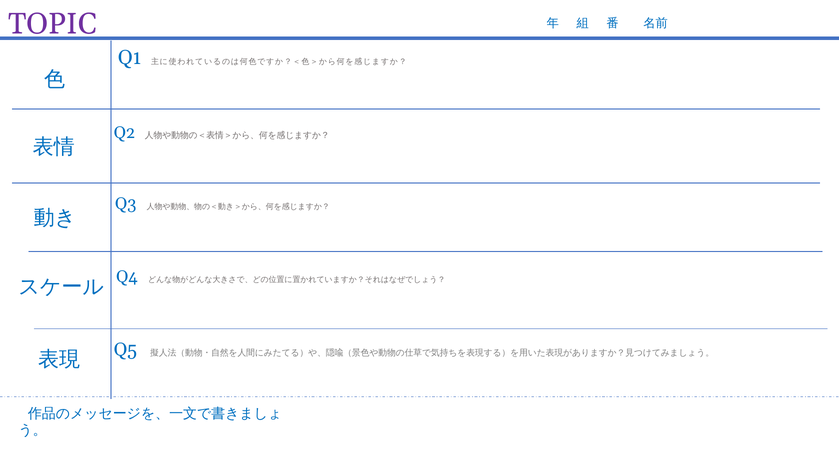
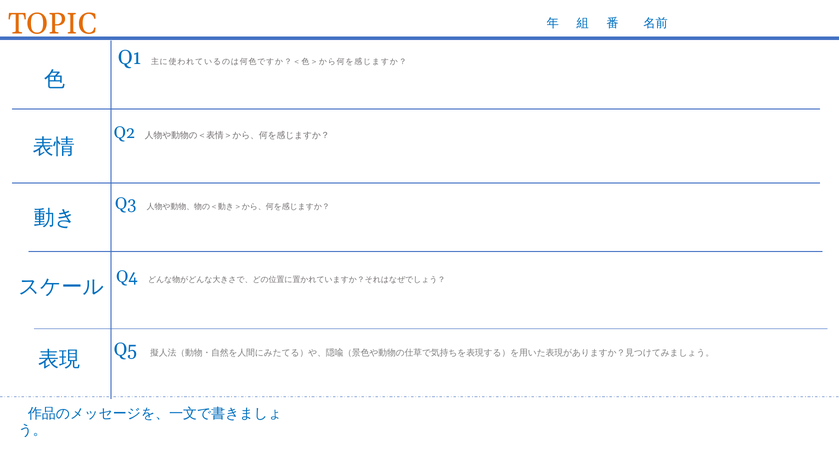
TOPIC colour: purple -> orange
